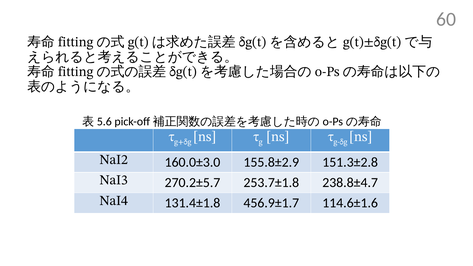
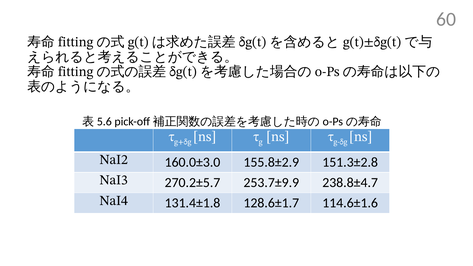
253.7±1.8: 253.7±1.8 -> 253.7±9.9
456.9±1.7: 456.9±1.7 -> 128.6±1.7
